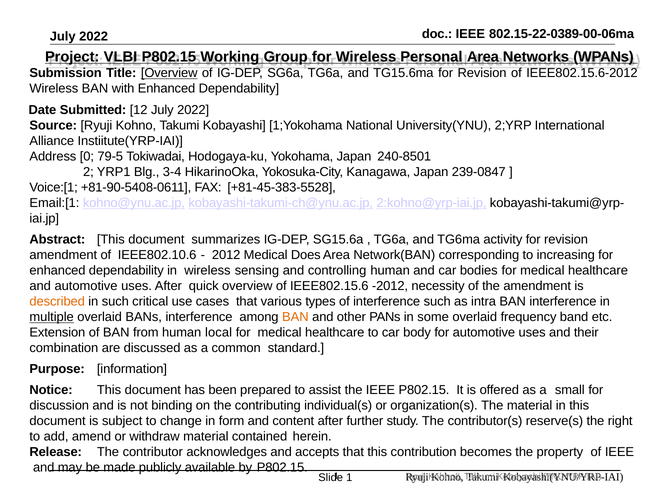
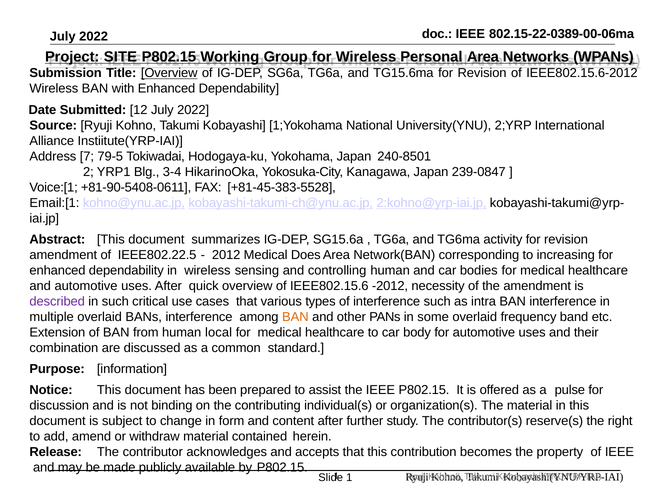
VLBI: VLBI -> SITE
0: 0 -> 7
IEEE802.10.6: IEEE802.10.6 -> IEEE802.22.5
described colour: orange -> purple
multiple underline: present -> none
small: small -> pulse
